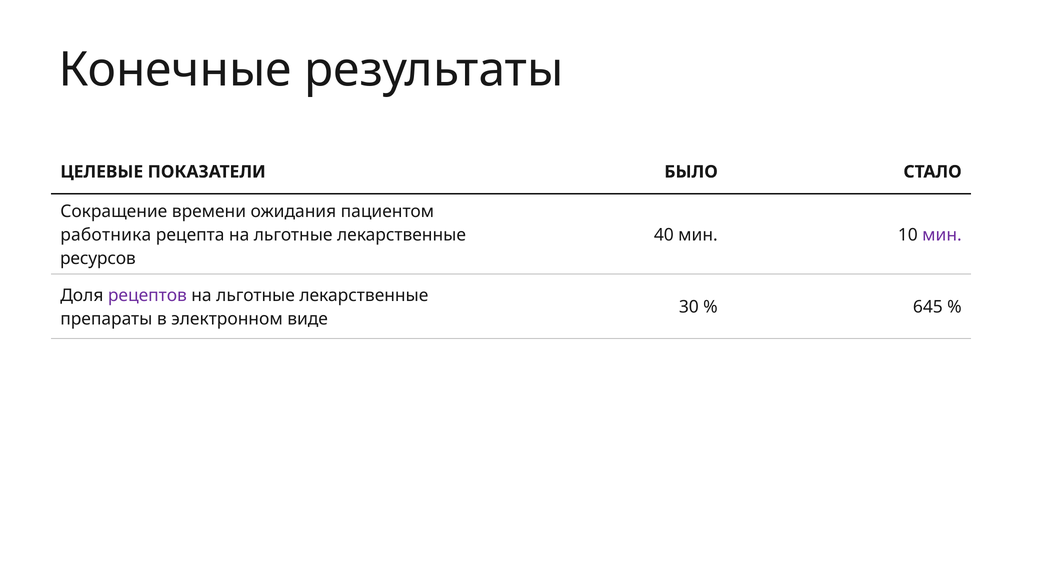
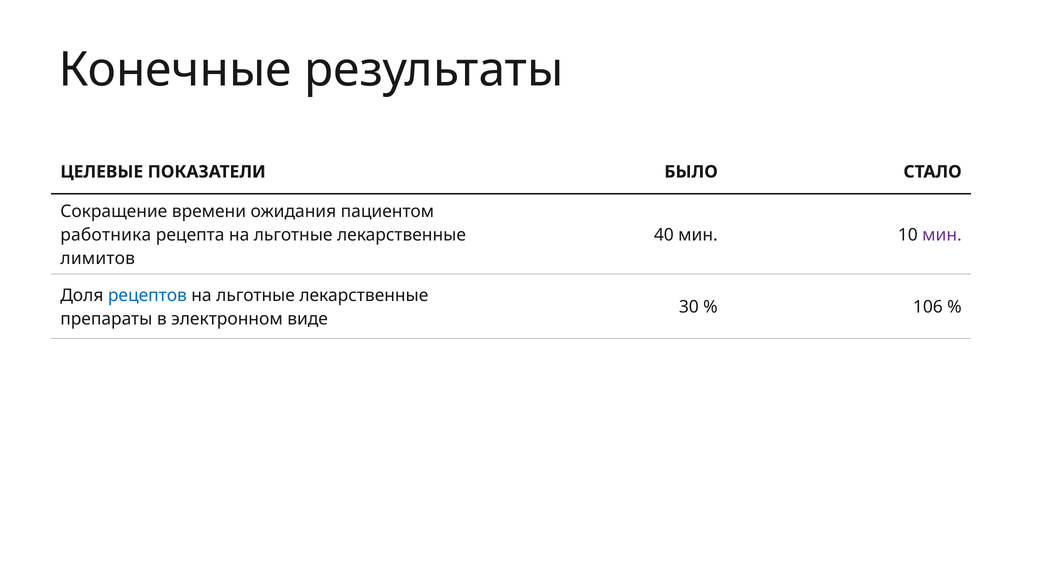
ресурсов: ресурсов -> лимитов
рецептов colour: purple -> blue
645: 645 -> 106
